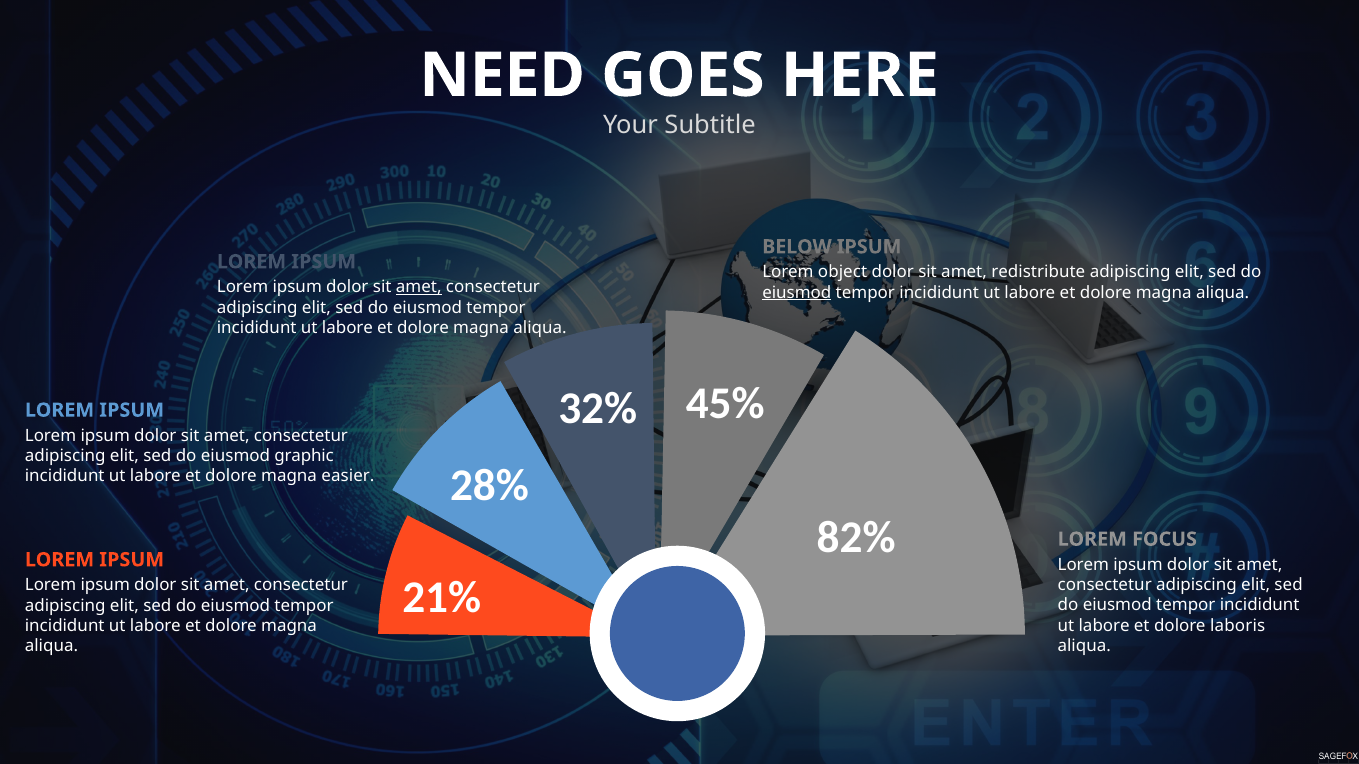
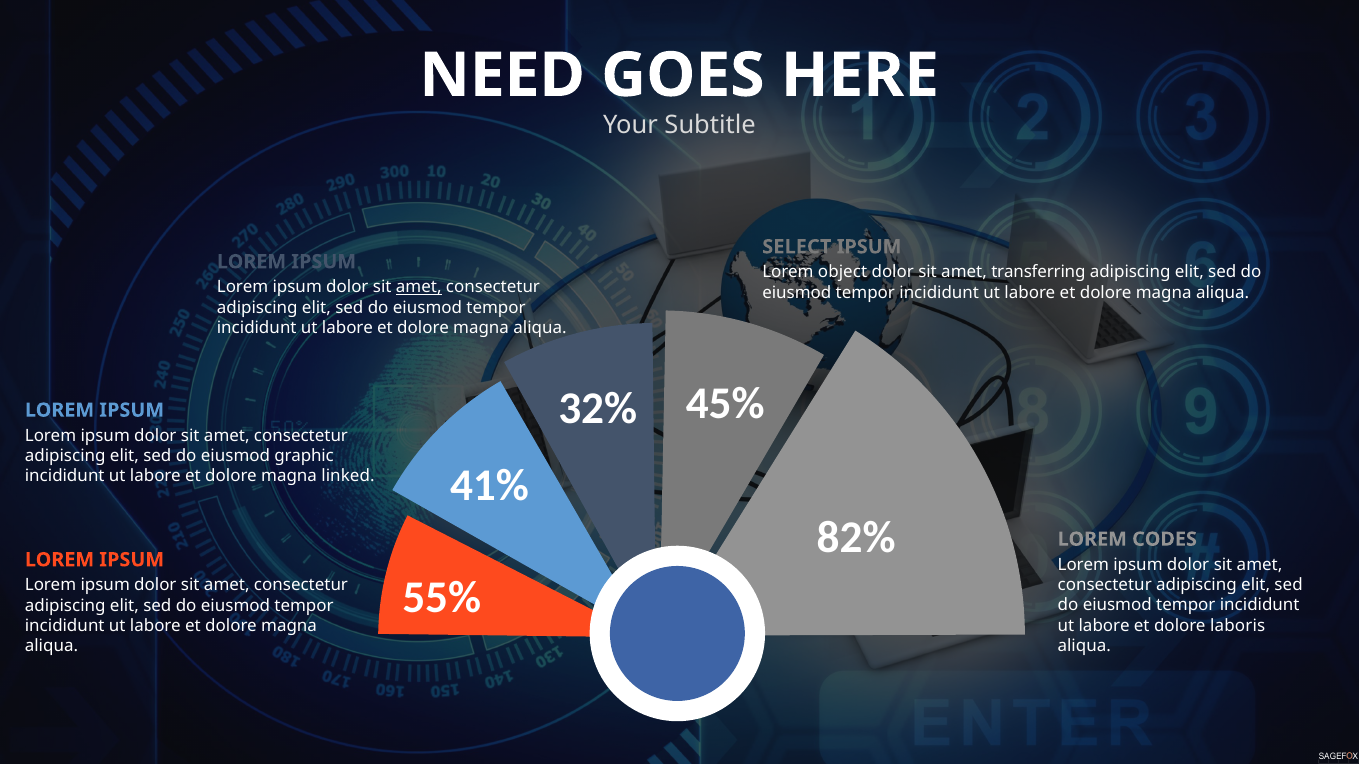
BELOW: BELOW -> SELECT
redistribute: redistribute -> transferring
eiusmod at (797, 293) underline: present -> none
28%: 28% -> 41%
easier: easier -> linked
FOCUS: FOCUS -> CODES
21%: 21% -> 55%
